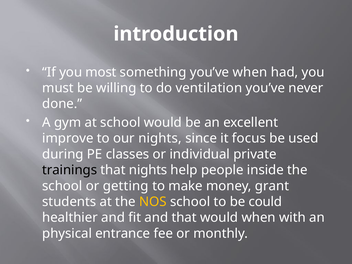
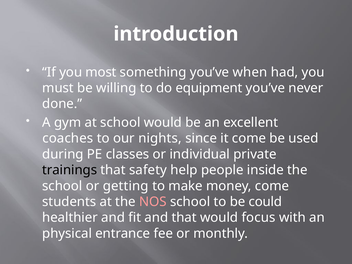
ventilation: ventilation -> equipment
improve: improve -> coaches
it focus: focus -> come
that nights: nights -> safety
money grant: grant -> come
NOS colour: yellow -> pink
would when: when -> focus
